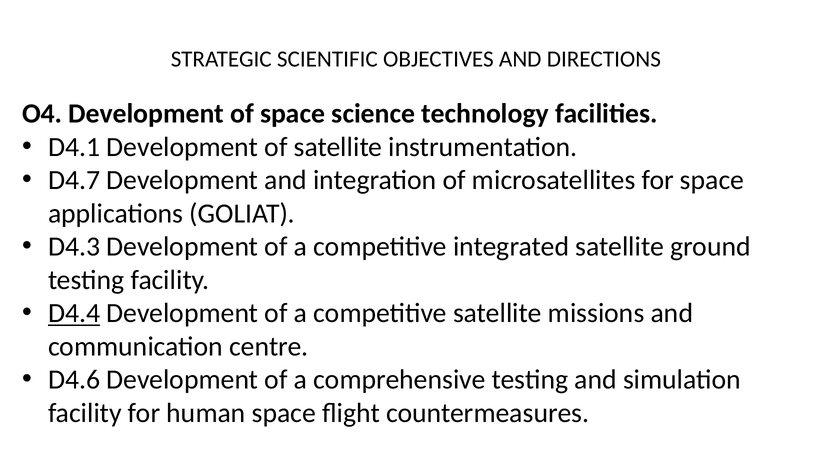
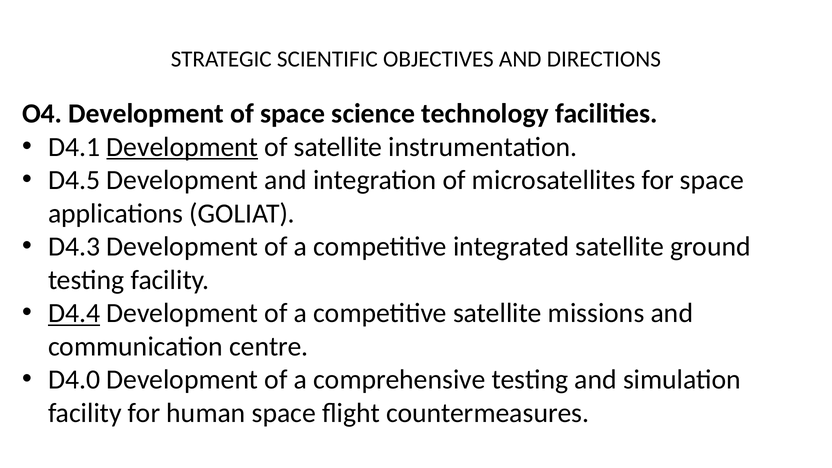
Development at (182, 147) underline: none -> present
D4.7: D4.7 -> D4.5
D4.6: D4.6 -> D4.0
